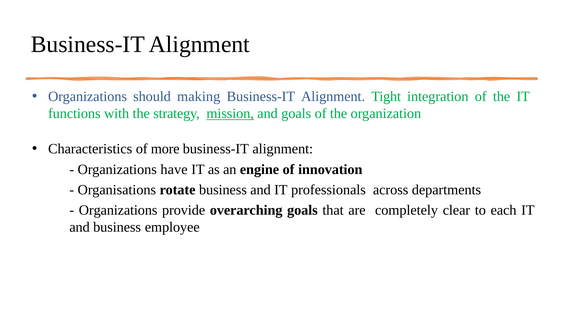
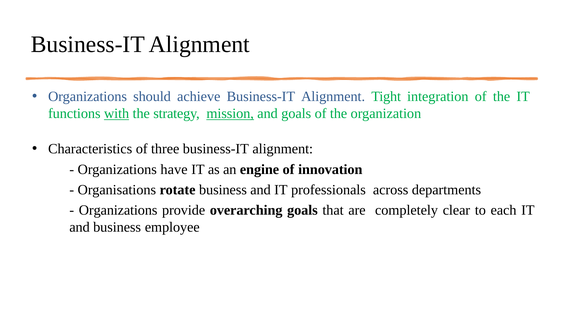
making: making -> achieve
with underline: none -> present
more: more -> three
